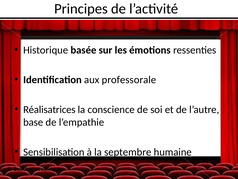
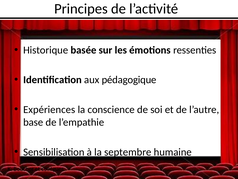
professorale: professorale -> pédagogique
Réalisatrices: Réalisatrices -> Expériences
